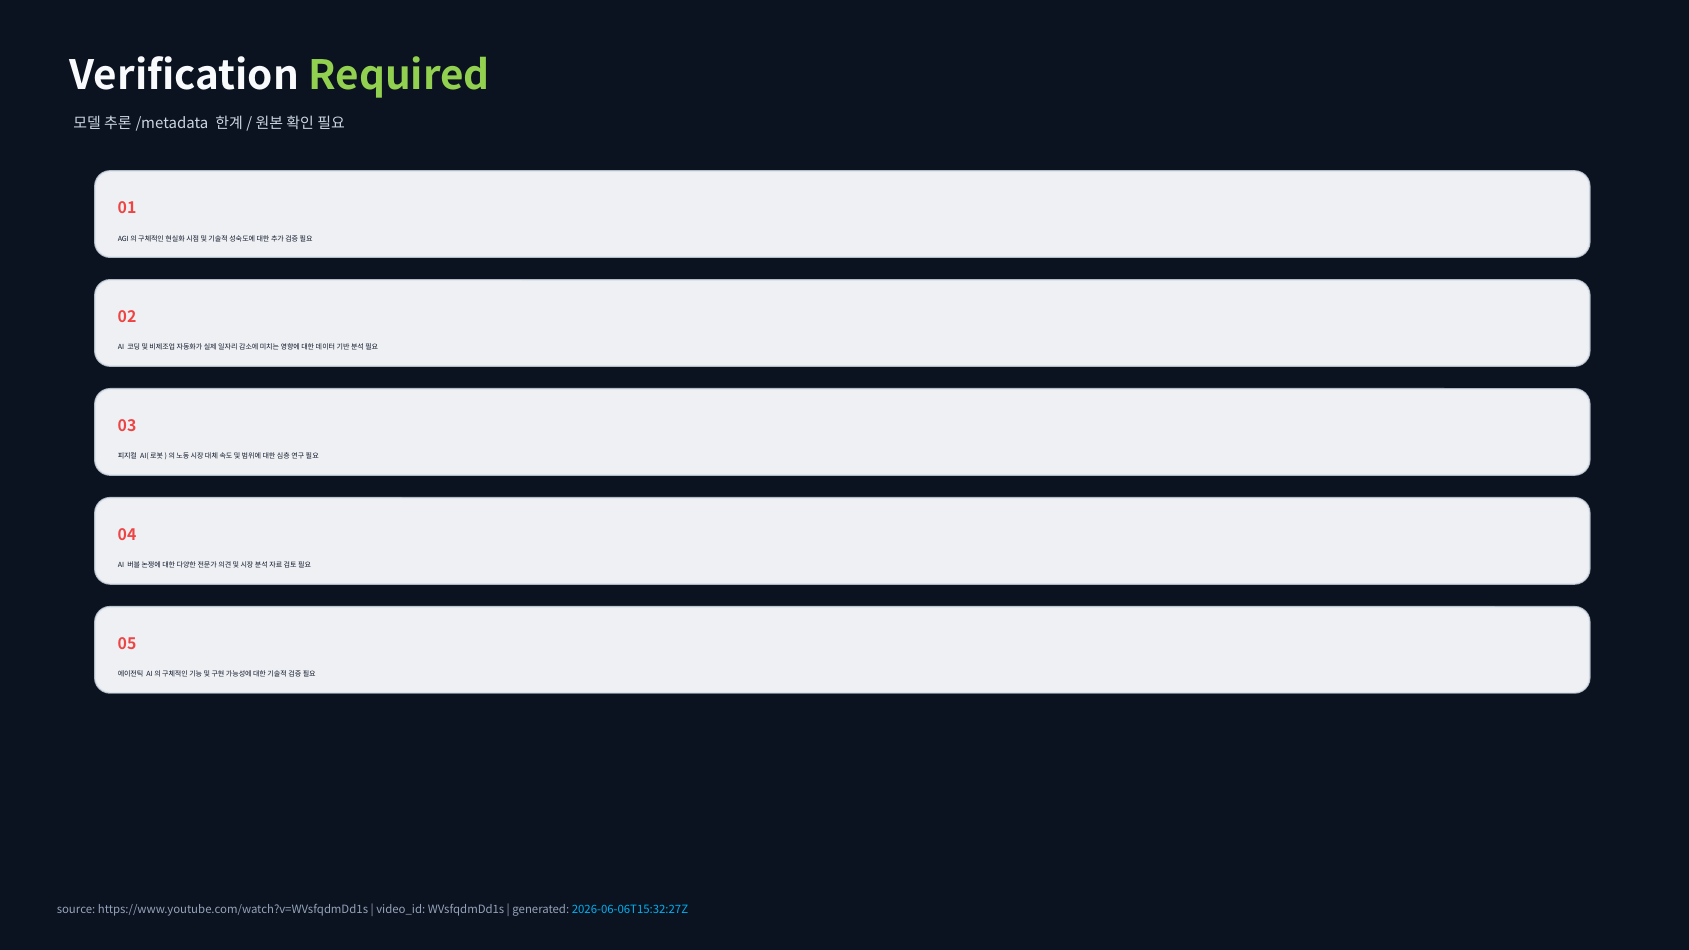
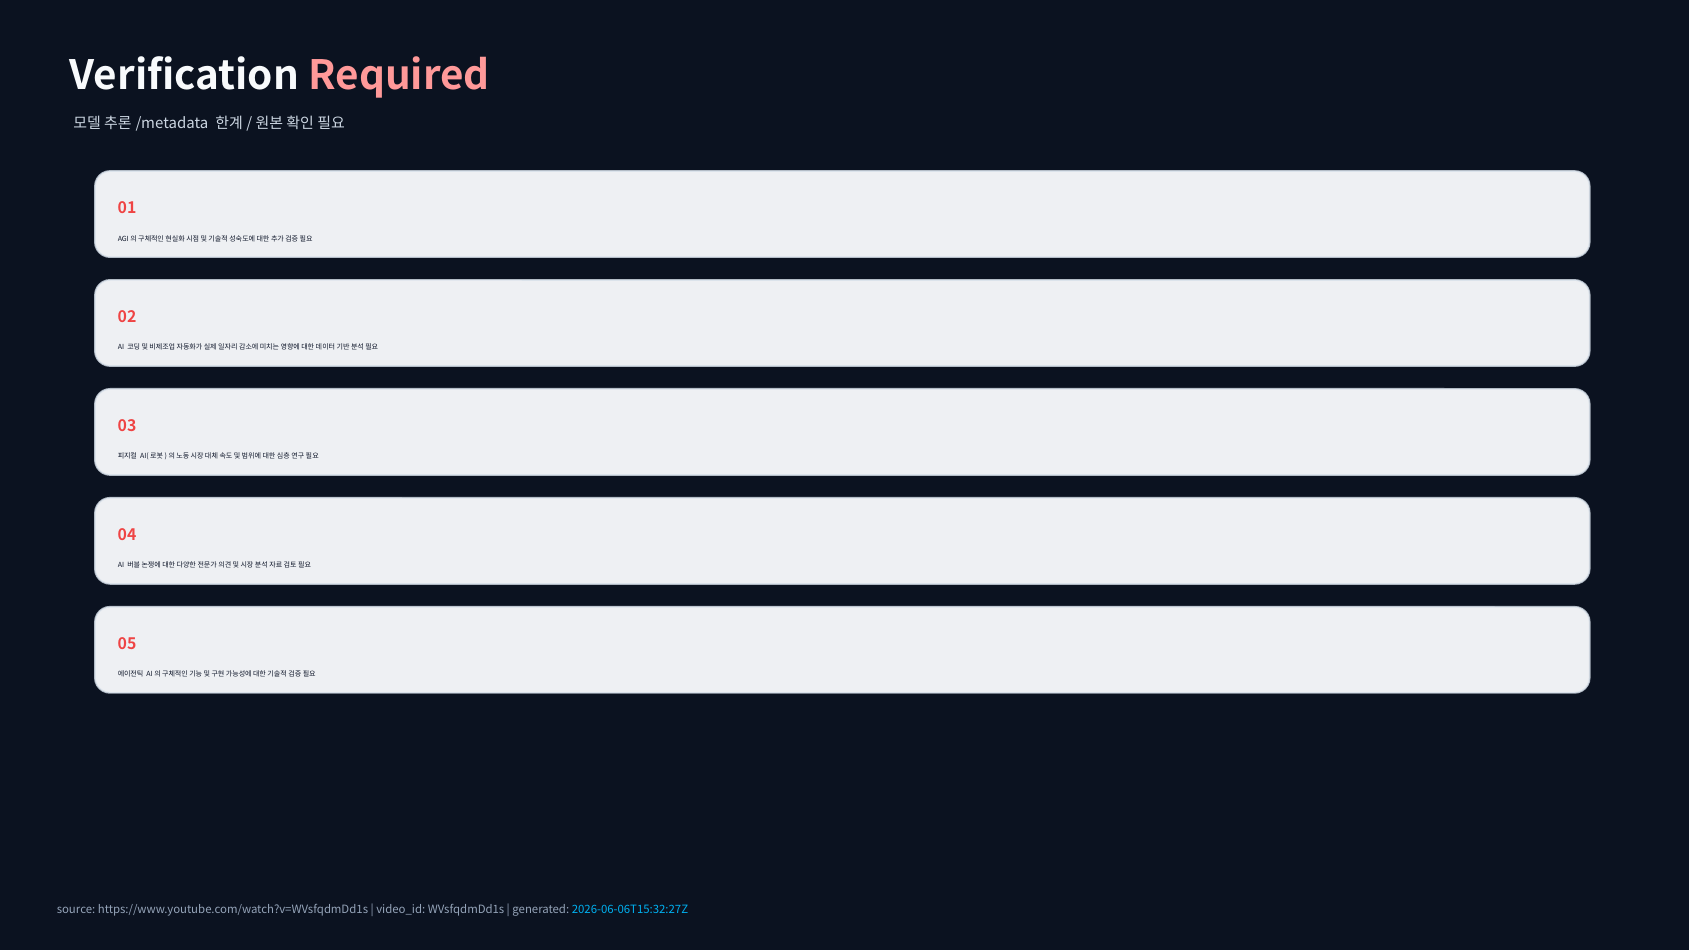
Required colour: light green -> pink
